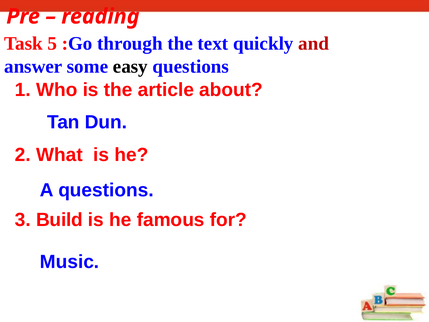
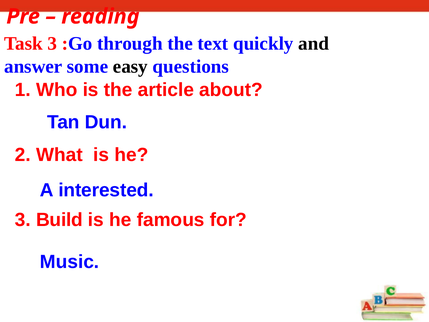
Task 5: 5 -> 3
and colour: red -> black
A questions: questions -> interested
